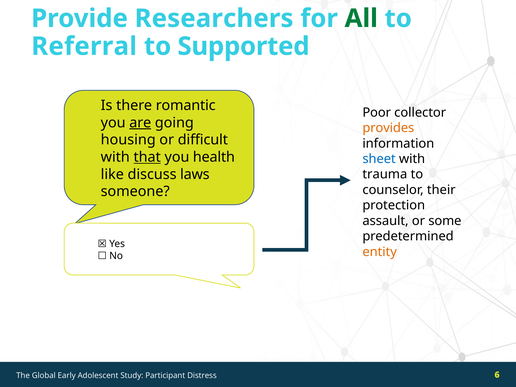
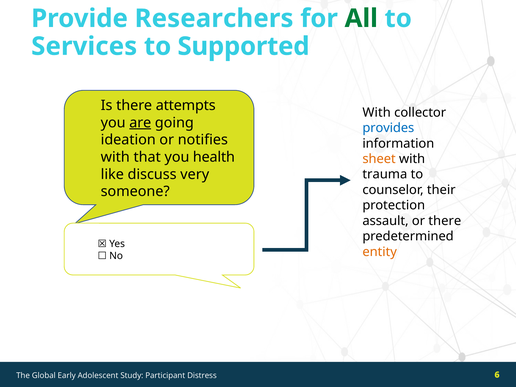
Referral: Referral -> Services
romantic: romantic -> attempts
Poor at (377, 112): Poor -> With
provides colour: orange -> blue
housing: housing -> ideation
difficult: difficult -> notifies
that underline: present -> none
sheet colour: blue -> orange
laws: laws -> very
or some: some -> there
